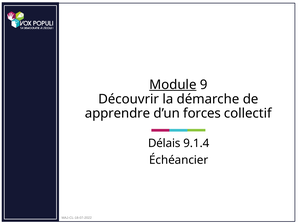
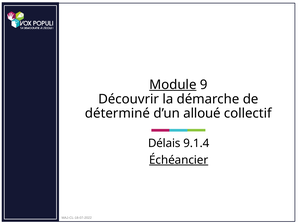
apprendre: apprendre -> déterminé
forces: forces -> alloué
Échéancier underline: none -> present
